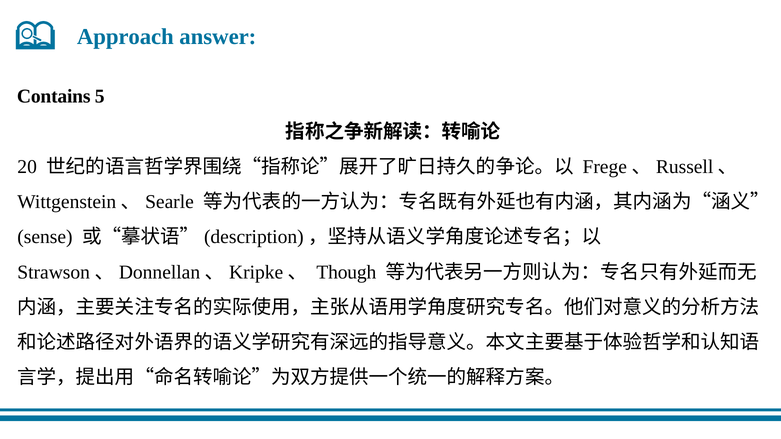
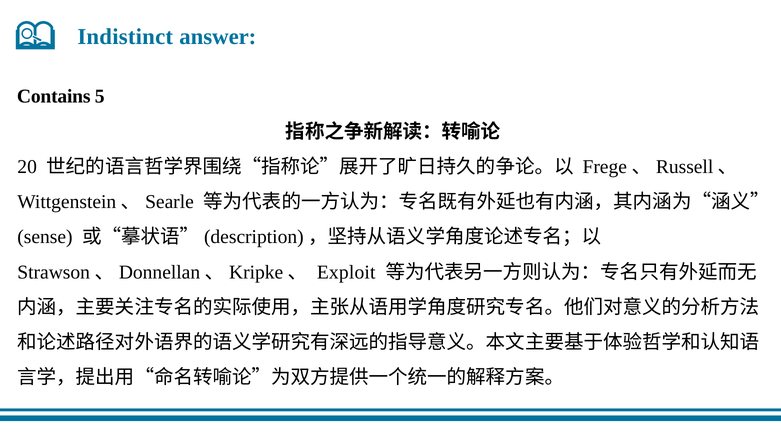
Approach: Approach -> Indistinct
Though: Though -> Exploit
